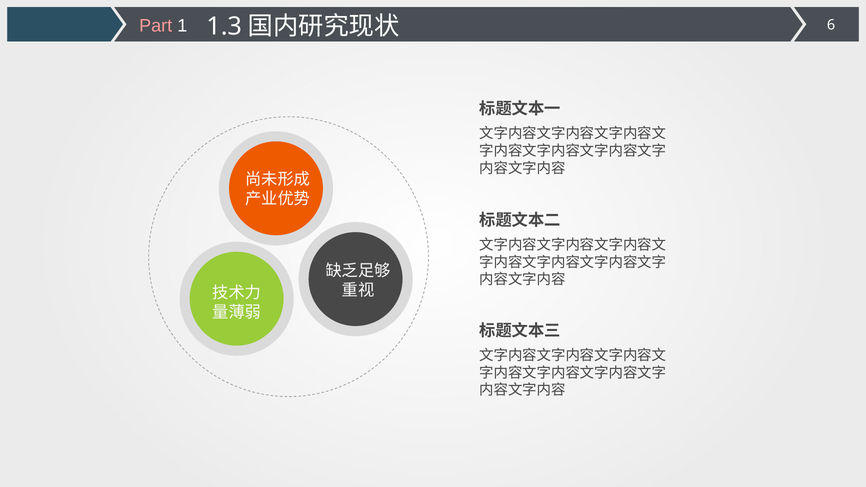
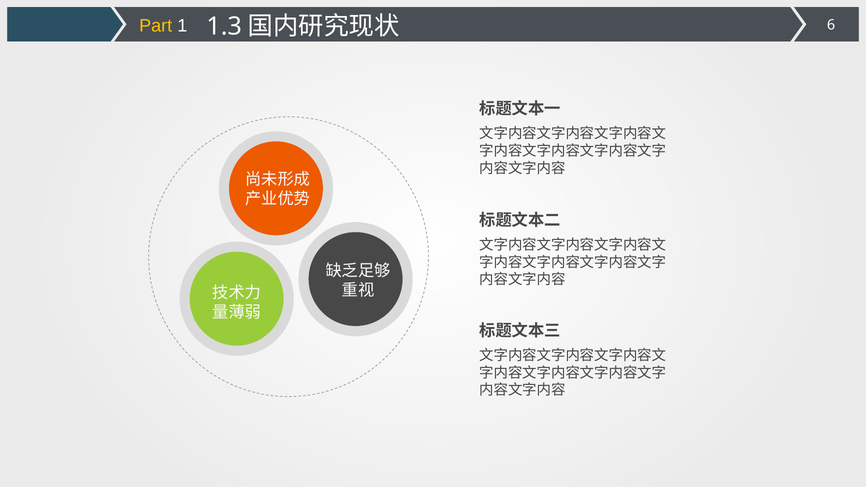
Part colour: pink -> yellow
